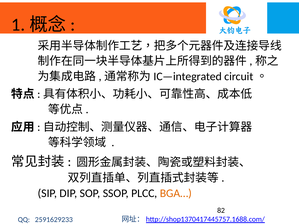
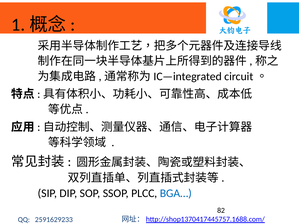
BGA… colour: orange -> blue
